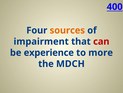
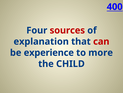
sources colour: orange -> red
impairment: impairment -> explanation
MDCH: MDCH -> CHILD
